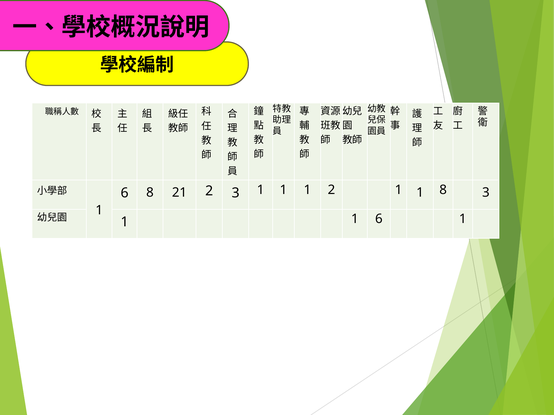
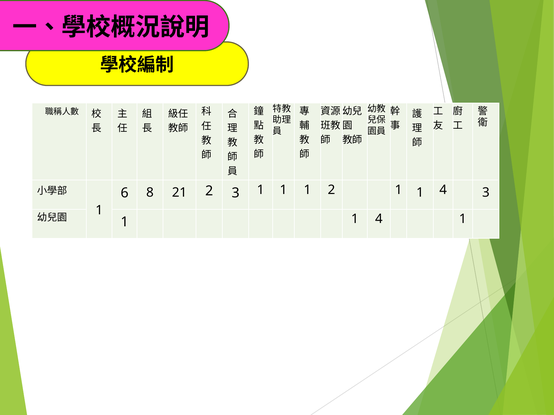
2 1 1 8: 8 -> 4
6 at (379, 219): 6 -> 4
